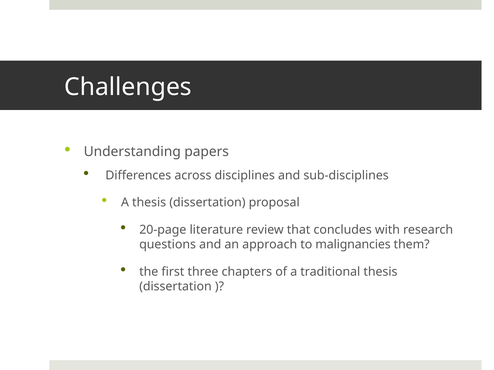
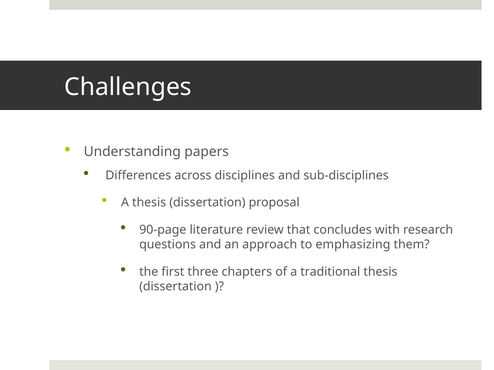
20-page: 20-page -> 90-page
malignancies: malignancies -> emphasizing
